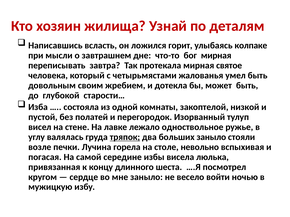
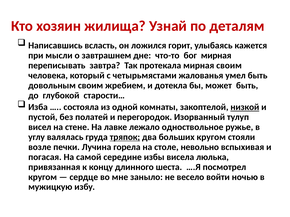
колпаке: колпаке -> кажется
мирная святое: святое -> своим
низкой underline: none -> present
больших заныло: заныло -> кругом
